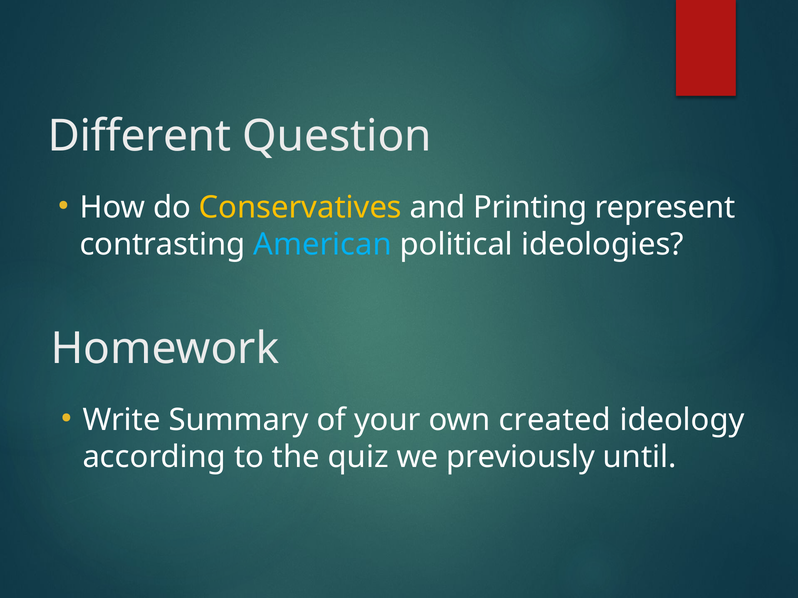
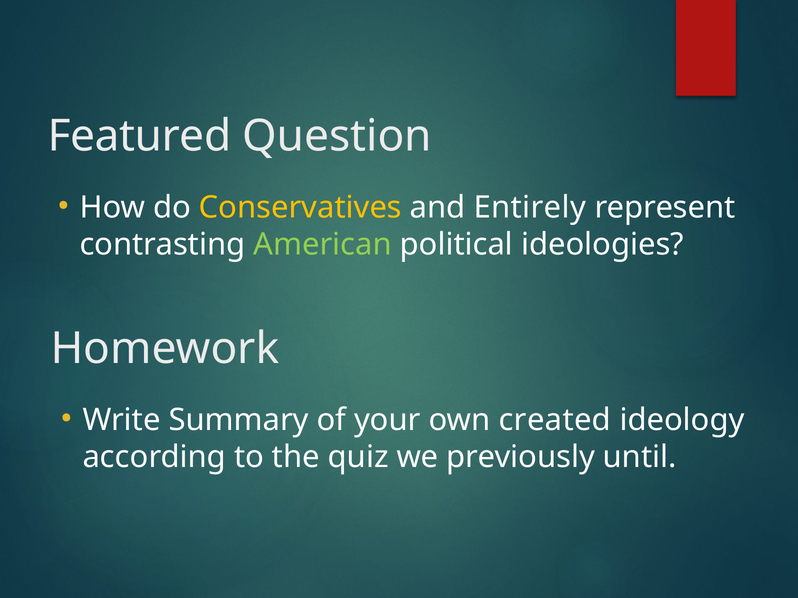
Different: Different -> Featured
Printing: Printing -> Entirely
American colour: light blue -> light green
